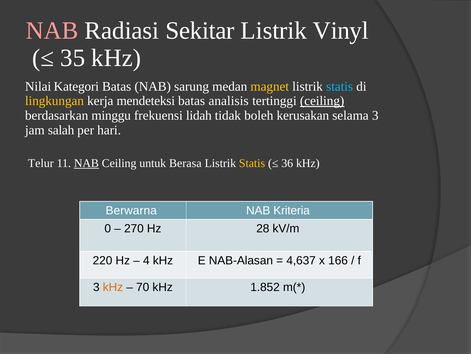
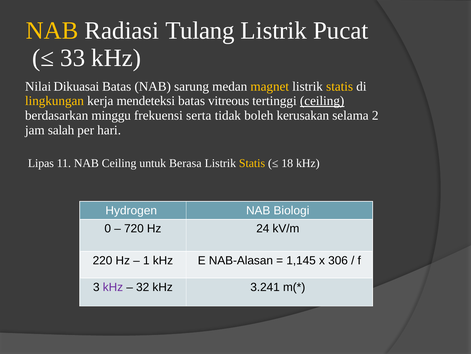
NAB at (52, 30) colour: pink -> yellow
Sekitar: Sekitar -> Tulang
Vinyl: Vinyl -> Pucat
35: 35 -> 33
Kategori: Kategori -> Dikuasai
statis at (340, 86) colour: light blue -> yellow
analisis: analisis -> vitreous
lidah: lidah -> serta
selama 3: 3 -> 2
Telur: Telur -> Lipas
NAB at (86, 163) underline: present -> none
36: 36 -> 18
Berwarna: Berwarna -> Hydrogen
Kriteria: Kriteria -> Biologi
270: 270 -> 720
28: 28 -> 24
4: 4 -> 1
4,637: 4,637 -> 1,145
166: 166 -> 306
kHz at (113, 287) colour: orange -> purple
70: 70 -> 32
1.852: 1.852 -> 3.241
